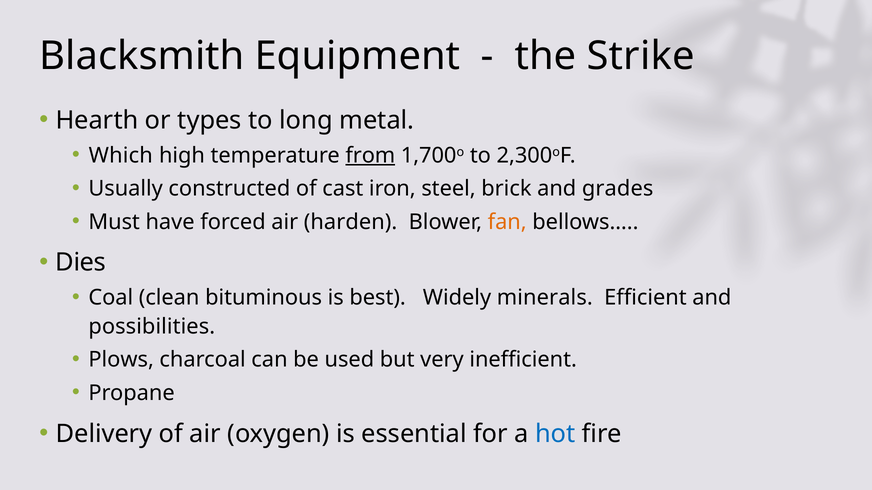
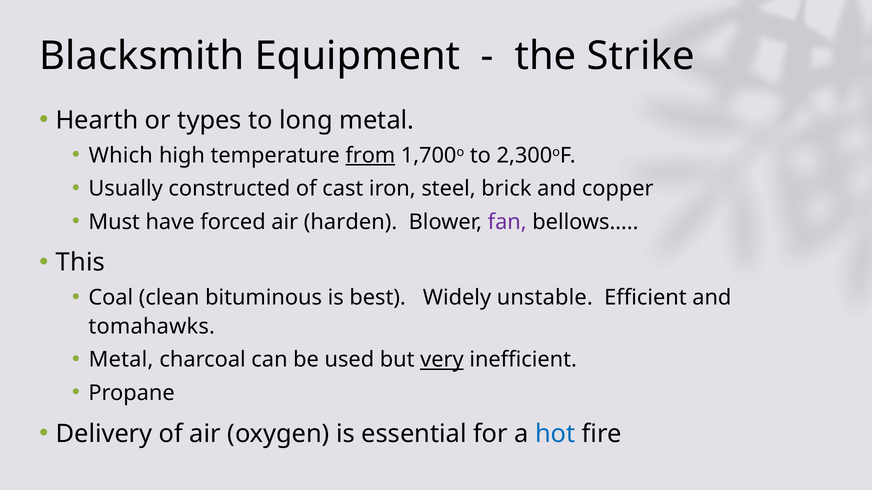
grades: grades -> copper
fan colour: orange -> purple
Dies: Dies -> This
minerals: minerals -> unstable
possibilities: possibilities -> tomahawks
Plows at (121, 360): Plows -> Metal
very underline: none -> present
